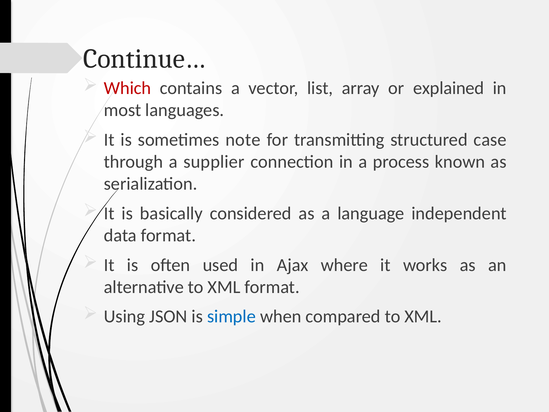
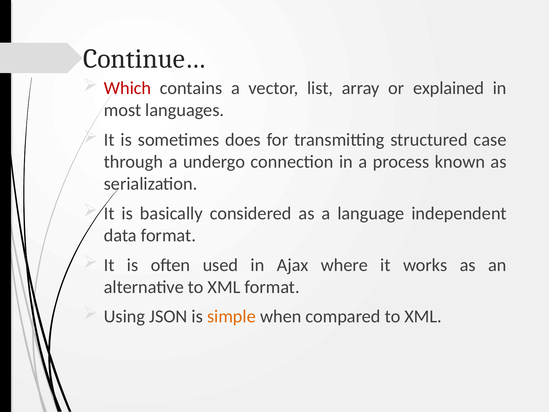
note: note -> does
supplier: supplier -> undergo
simple colour: blue -> orange
